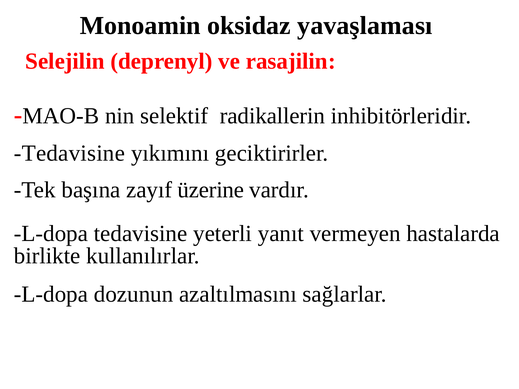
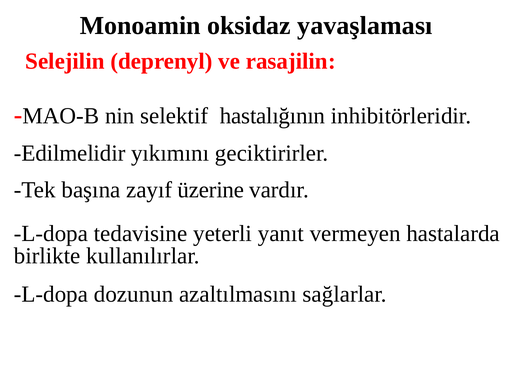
radikallerin: radikallerin -> hastalığının
Tedavisine at (69, 153): Tedavisine -> Edilmelidir
